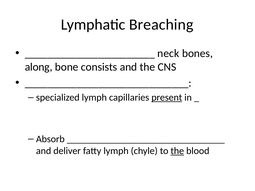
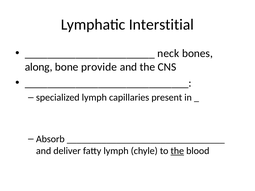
Breaching: Breaching -> Interstitial
consists: consists -> provide
present underline: present -> none
